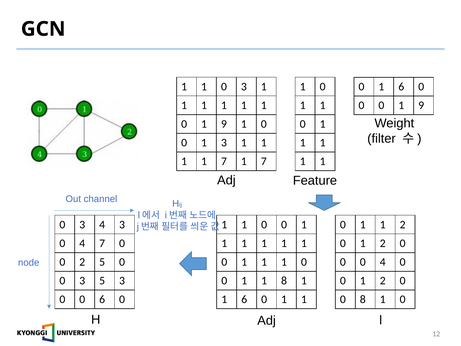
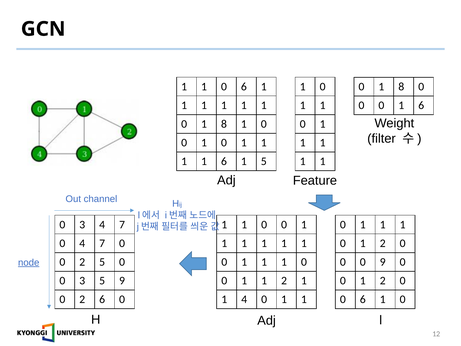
3 at (244, 87): 3 -> 6
6 at (401, 87): 6 -> 8
0 0 1 9: 9 -> 6
9 at (224, 124): 9 -> 8
0 1 3: 3 -> 0
1 1 7: 7 -> 6
7 at (264, 161): 7 -> 5
3 4 3: 3 -> 7
2 at (403, 225): 2 -> 1
0 0 4: 4 -> 9
node underline: none -> present
5 3: 3 -> 9
1 1 8: 8 -> 2
0 at (82, 299): 0 -> 2
6 at (244, 299): 6 -> 4
8 at (363, 299): 8 -> 6
